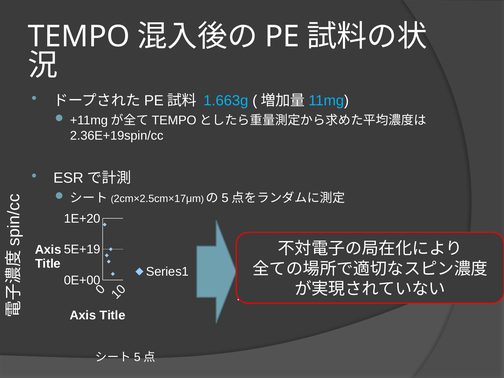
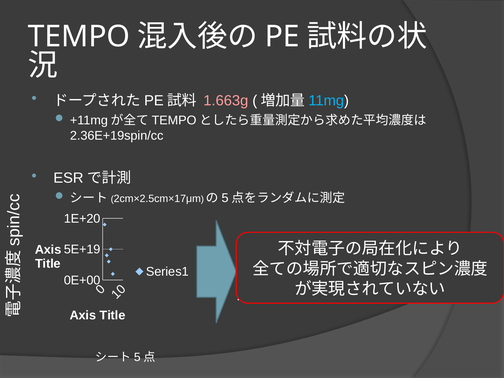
1.663g colour: light blue -> pink
